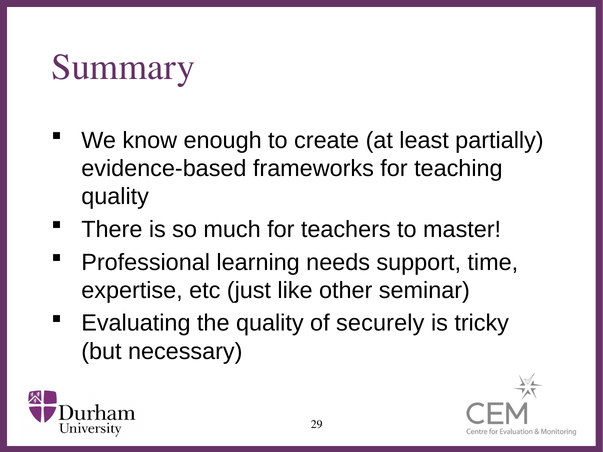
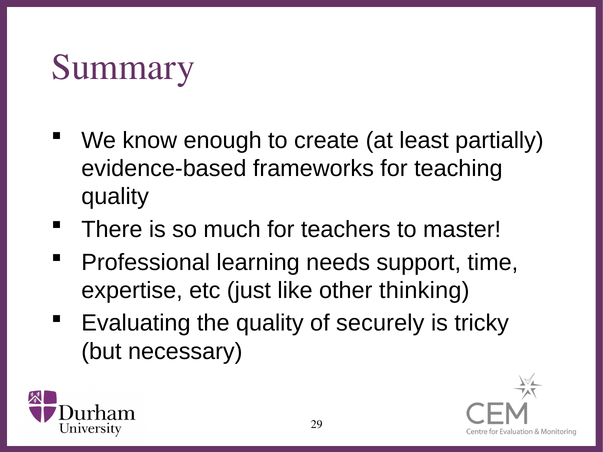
seminar: seminar -> thinking
